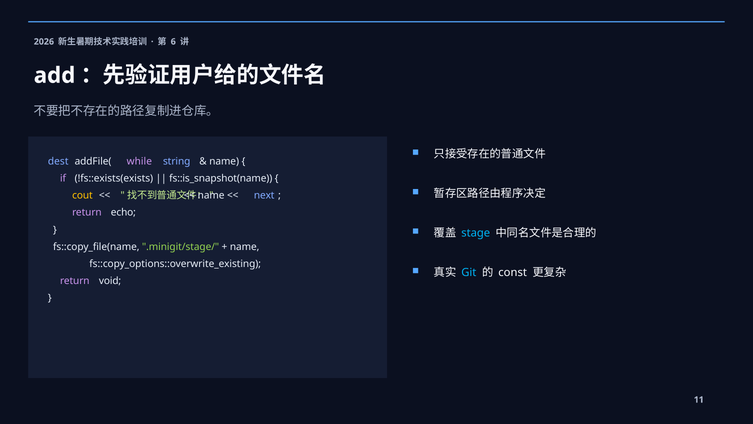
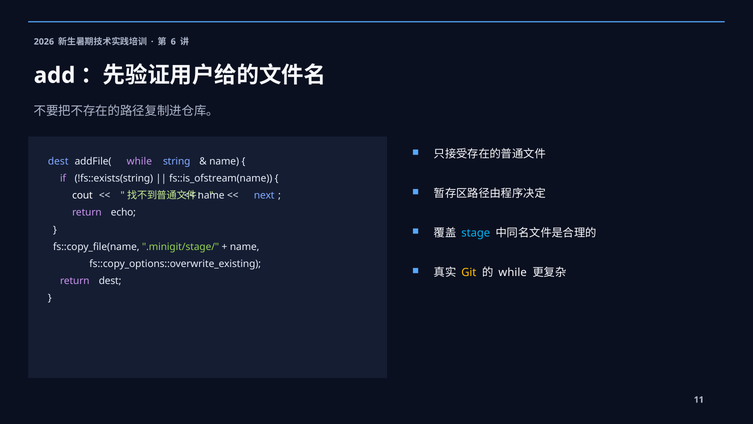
!fs::exists(exists: !fs::exists(exists -> !fs::exists(string
fs::is_snapshot(name: fs::is_snapshot(name -> fs::is_ofstream(name
cout colour: yellow -> white
Git colour: light blue -> yellow
const at (513, 272): const -> while
return void: void -> dest
